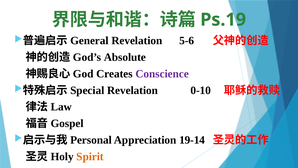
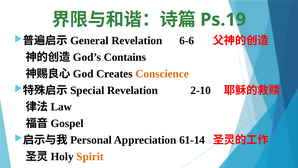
5-6: 5-6 -> 6-6
Absolute: Absolute -> Contains
Conscience colour: purple -> orange
0-10: 0-10 -> 2-10
19-14: 19-14 -> 61-14
